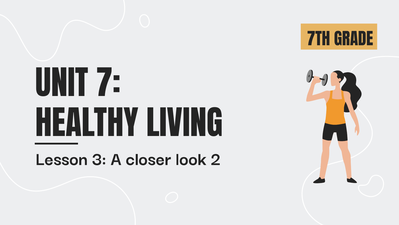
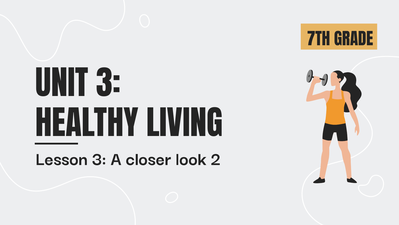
UNIT 7: 7 -> 3
